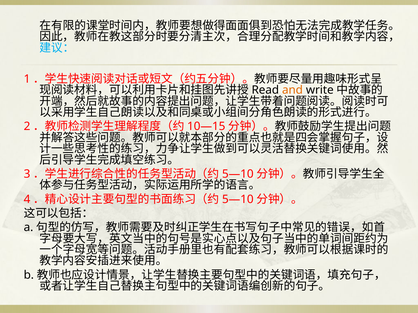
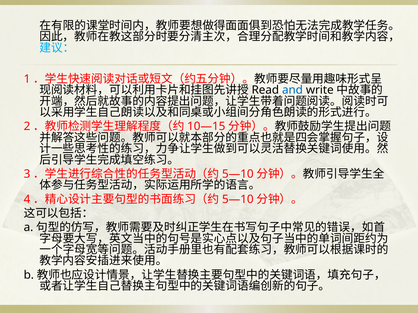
and colour: orange -> blue
